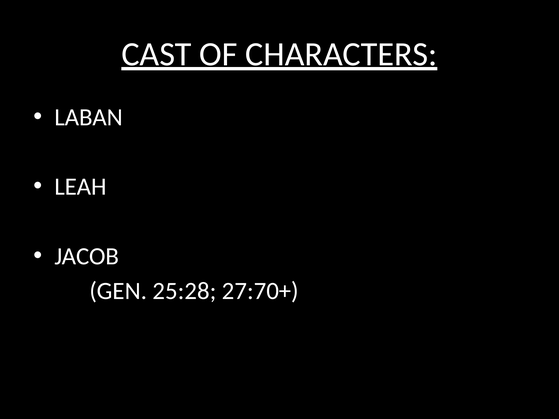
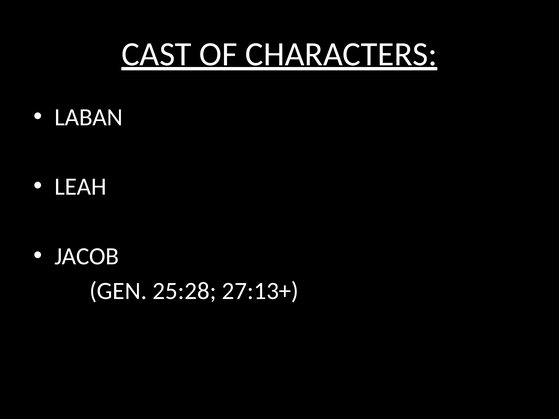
27:70+: 27:70+ -> 27:13+
